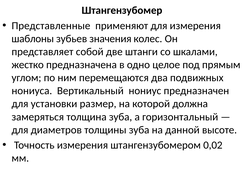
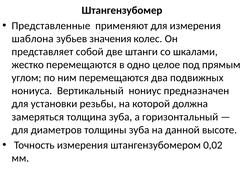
шаблоны: шаблоны -> шаблона
жестко предназначена: предназначена -> перемещаются
размер: размер -> резьбы
